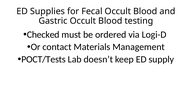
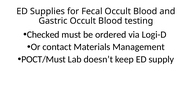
POCT/Tests: POCT/Tests -> POCT/Must
